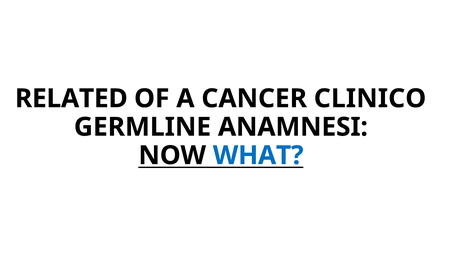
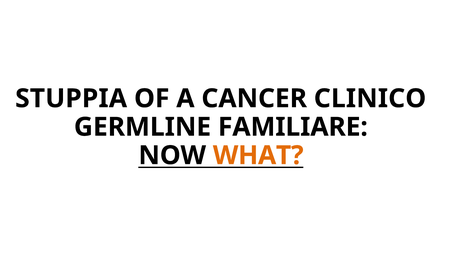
RELATED: RELATED -> STUPPIA
ANAMNESI: ANAMNESI -> FAMILIARE
WHAT colour: blue -> orange
